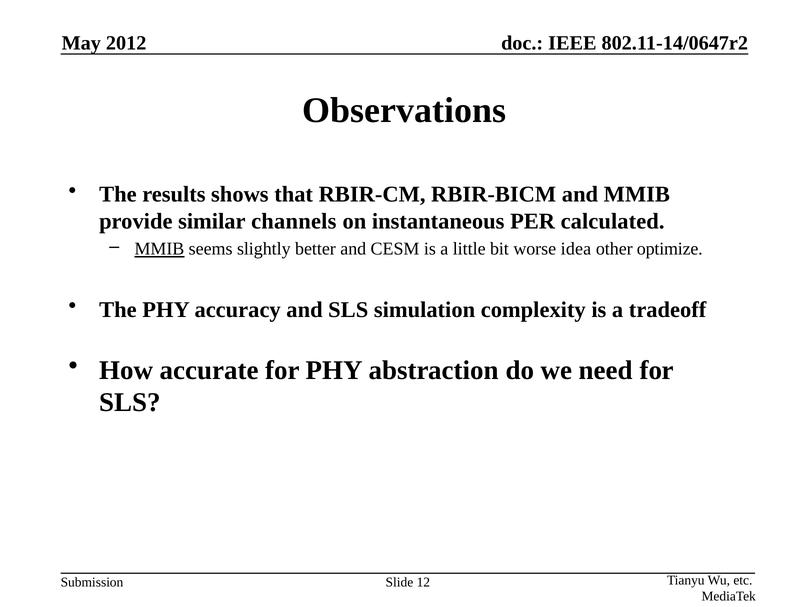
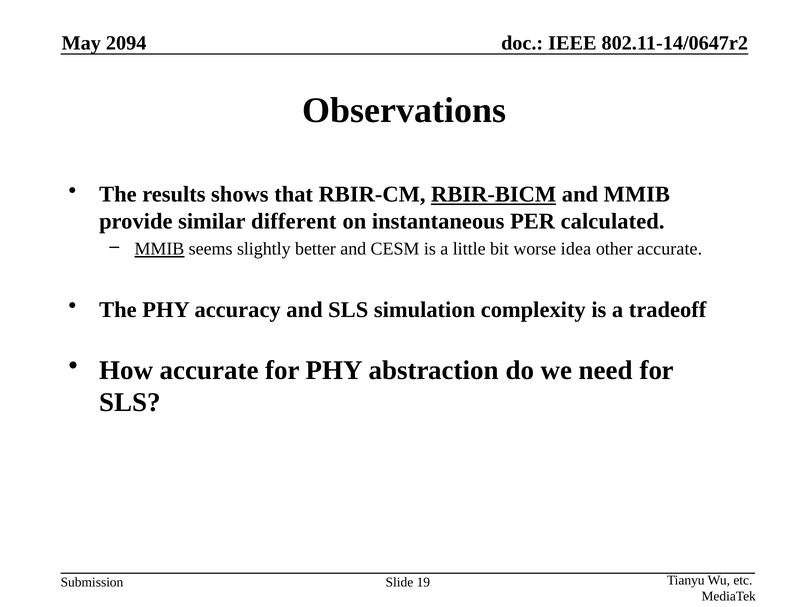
2012: 2012 -> 2094
RBIR-BICM underline: none -> present
channels: channels -> different
other optimize: optimize -> accurate
12: 12 -> 19
